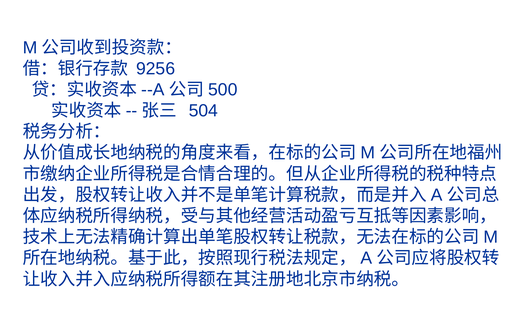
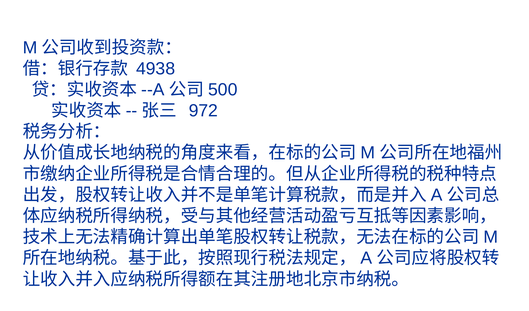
9256: 9256 -> 4938
504: 504 -> 972
